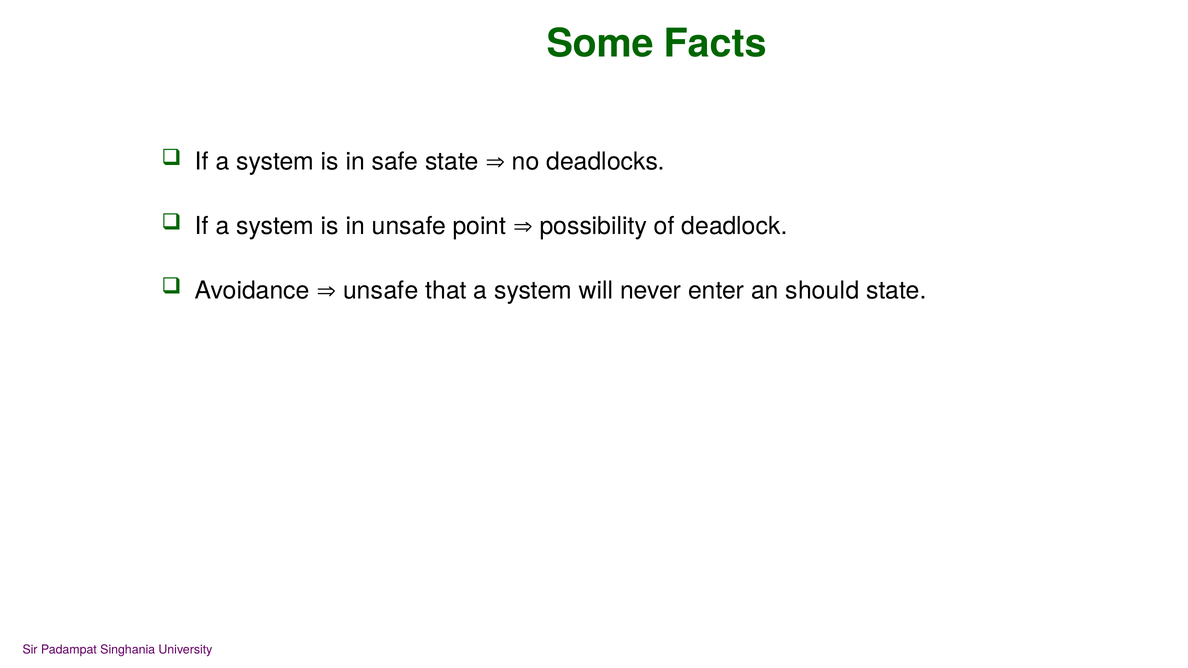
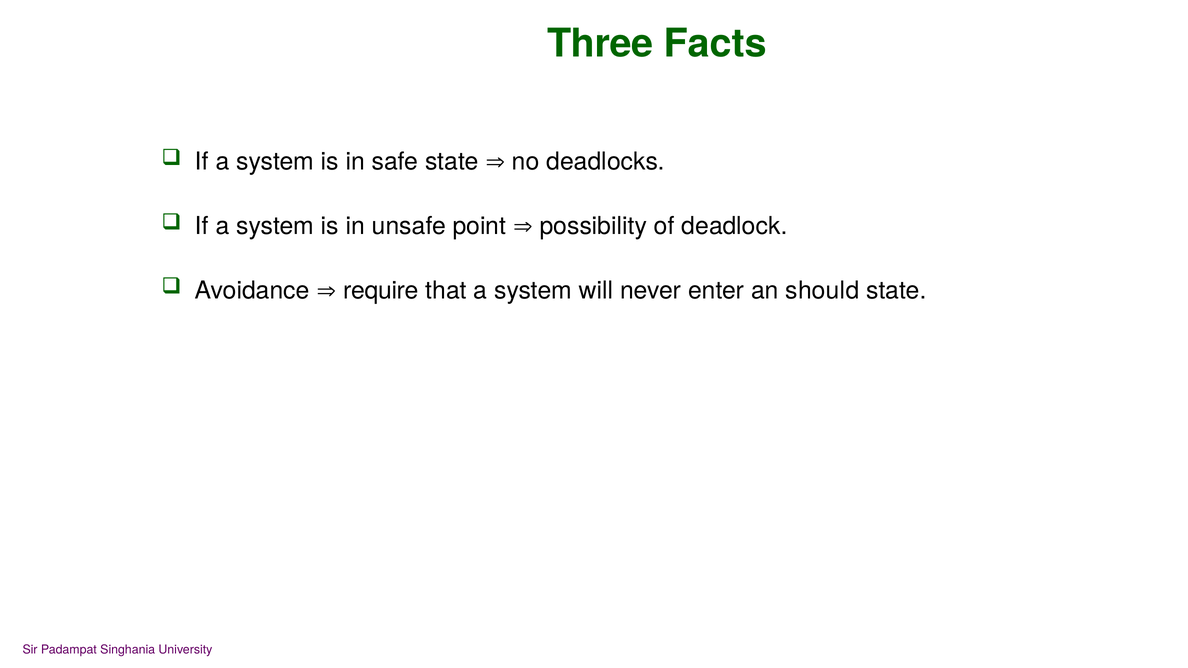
Some: Some -> Three
unsafe at (381, 291): unsafe -> require
